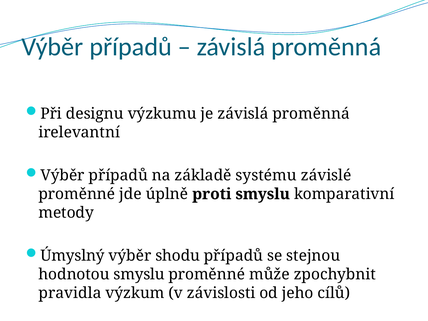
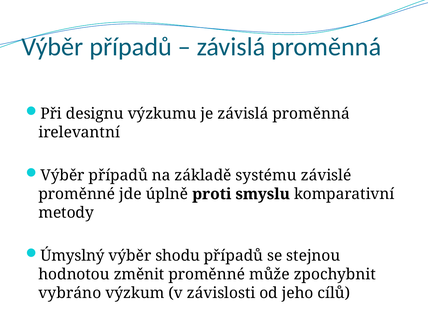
hodnotou smyslu: smyslu -> změnit
pravidla: pravidla -> vybráno
